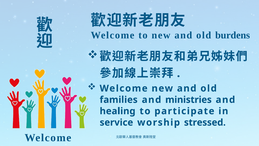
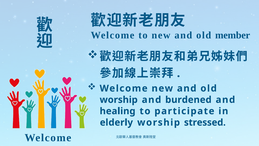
burdens: burdens -> member
families at (119, 100): families -> worship
ministries: ministries -> burdened
service: service -> elderly
